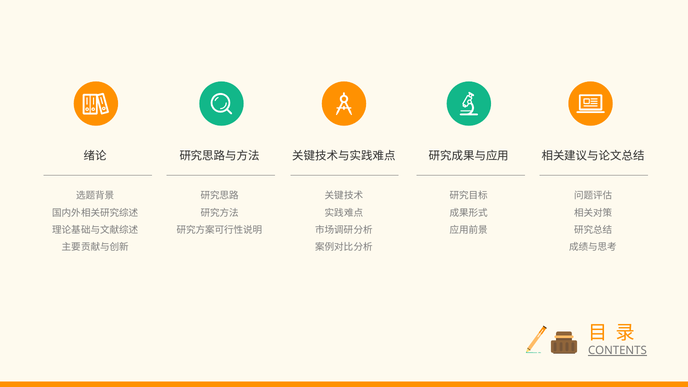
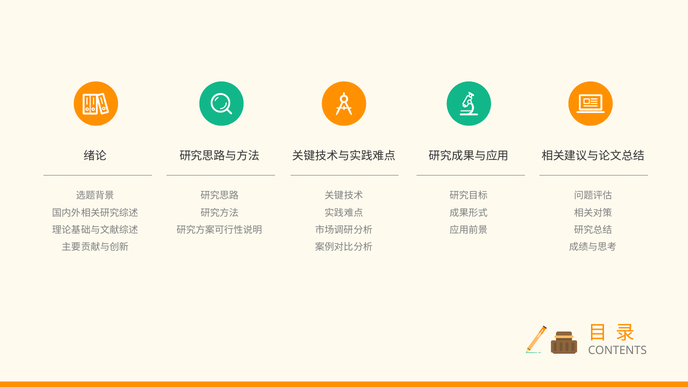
CONTENTS underline: present -> none
